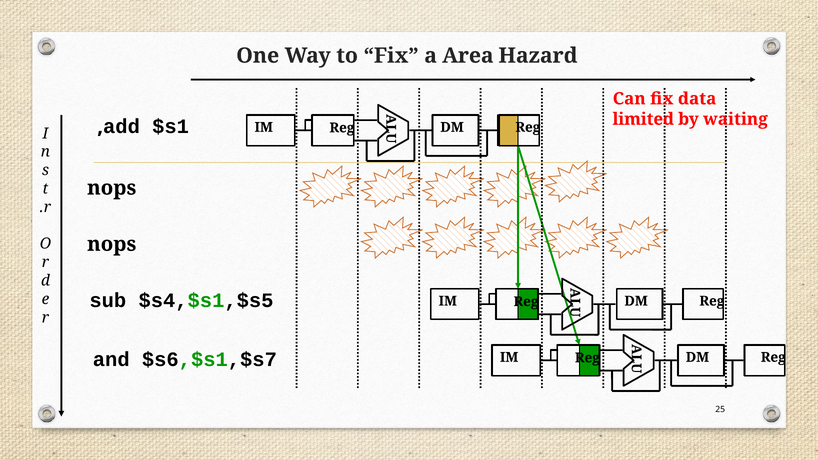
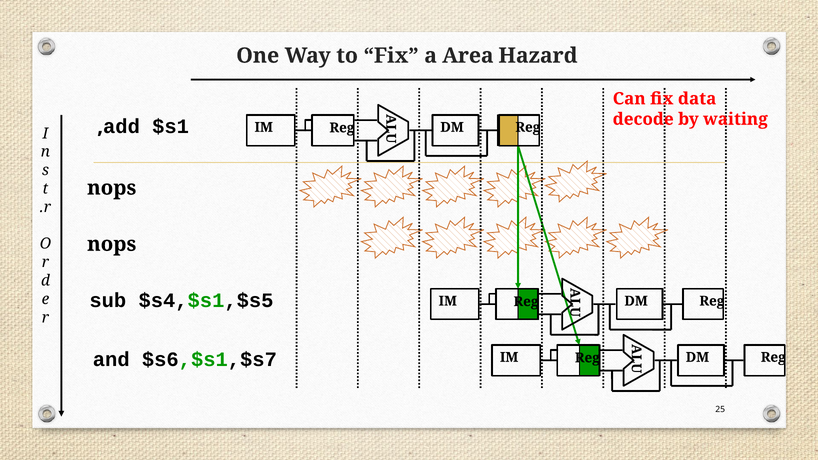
limited: limited -> decode
